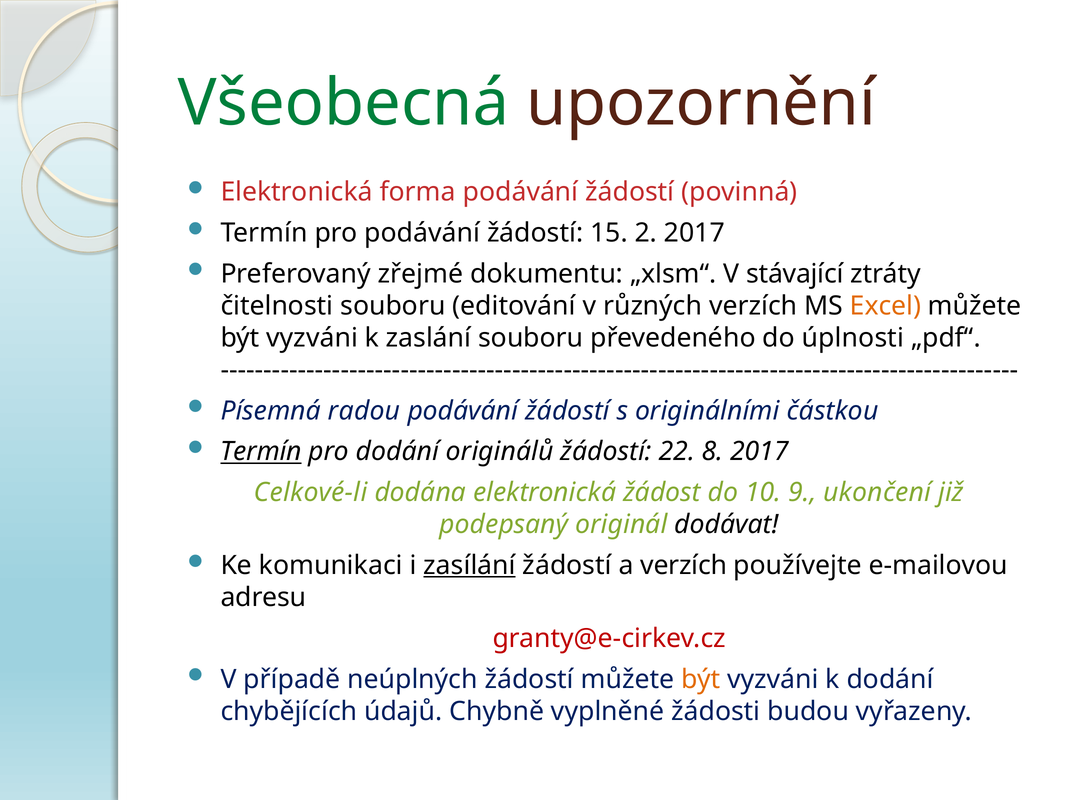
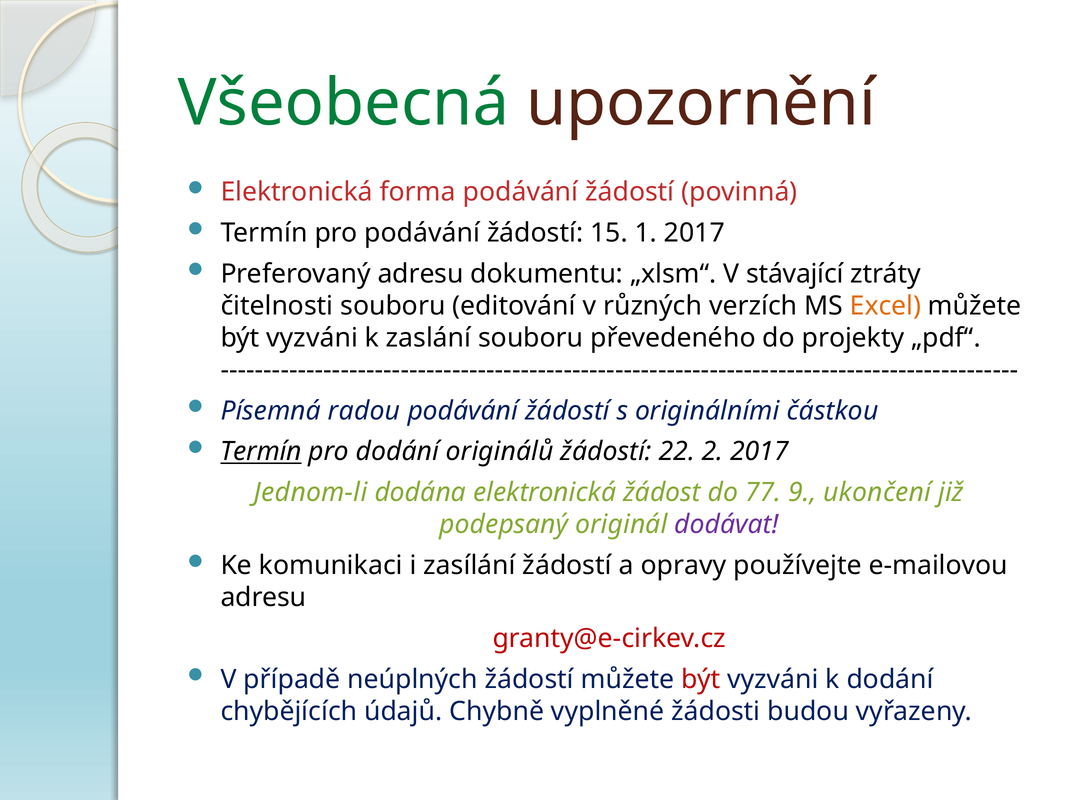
2: 2 -> 1
Preferovaný zřejmé: zřejmé -> adresu
úplnosti: úplnosti -> projekty
8: 8 -> 2
Celkové-li: Celkové-li -> Jednom-li
10: 10 -> 77
dodávat colour: black -> purple
zasílání underline: present -> none
a verzích: verzích -> opravy
být at (701, 679) colour: orange -> red
